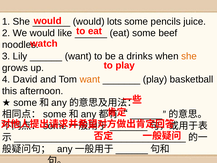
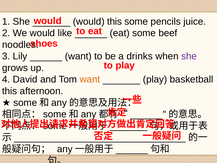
would lots: lots -> this
watch: watch -> shoes
she at (189, 56) colour: orange -> purple
